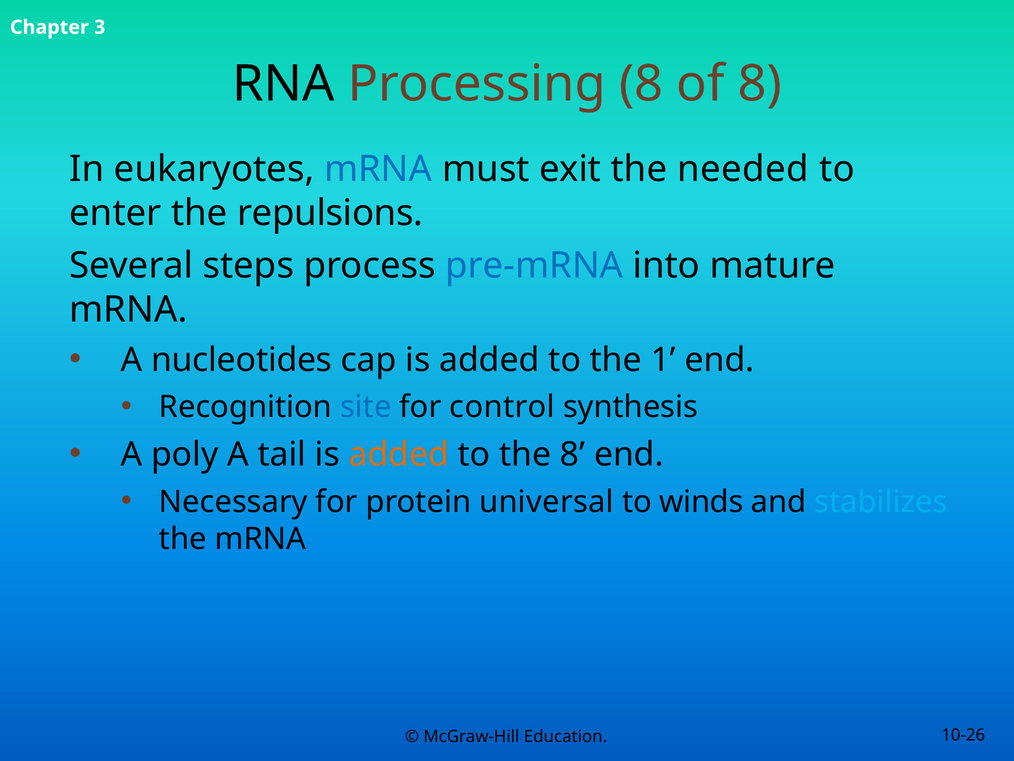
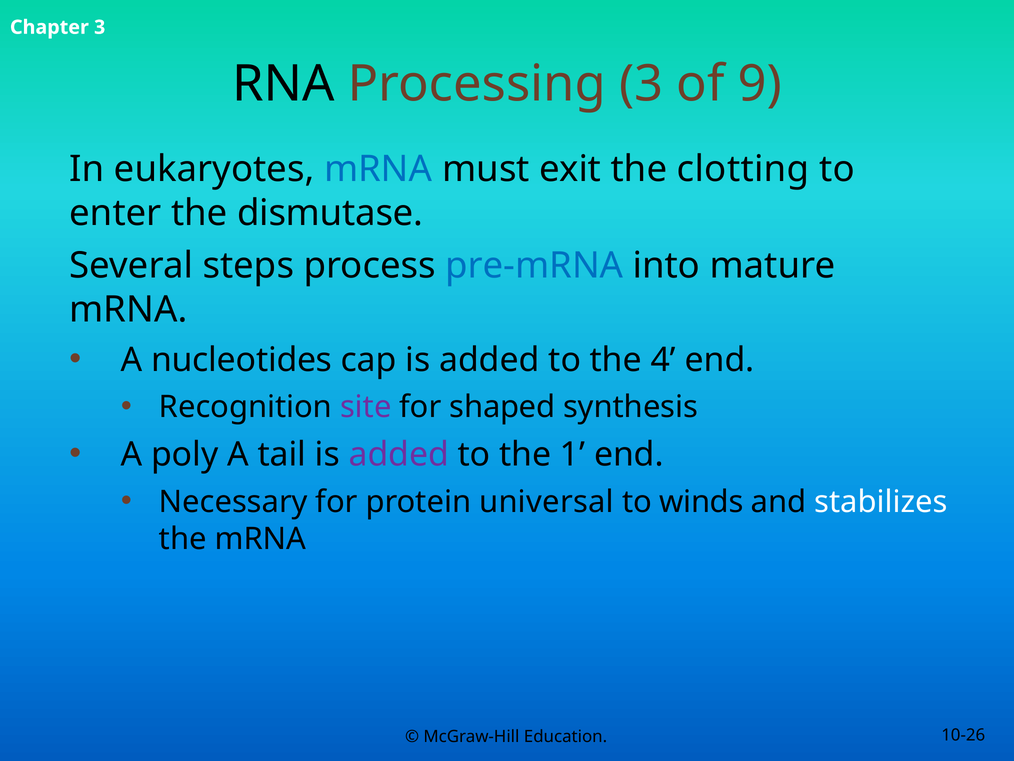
Processing 8: 8 -> 3
of 8: 8 -> 9
needed: needed -> clotting
repulsions: repulsions -> dismutase
1: 1 -> 4
site colour: blue -> purple
control: control -> shaped
added at (399, 454) colour: orange -> purple
the 8: 8 -> 1
stabilizes colour: light blue -> white
